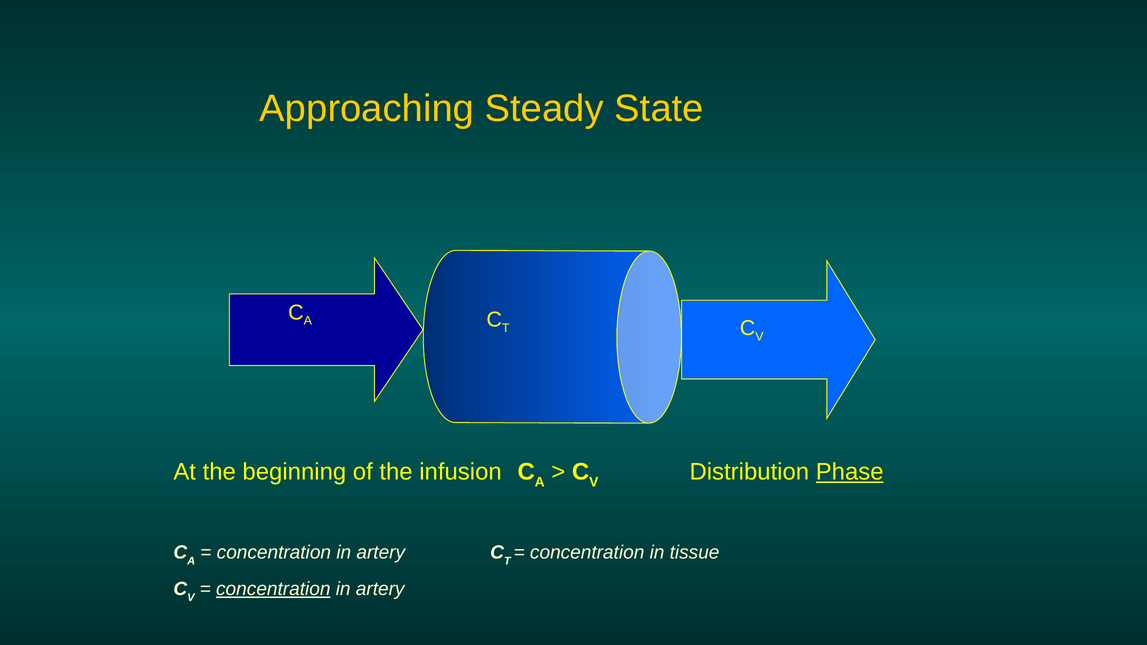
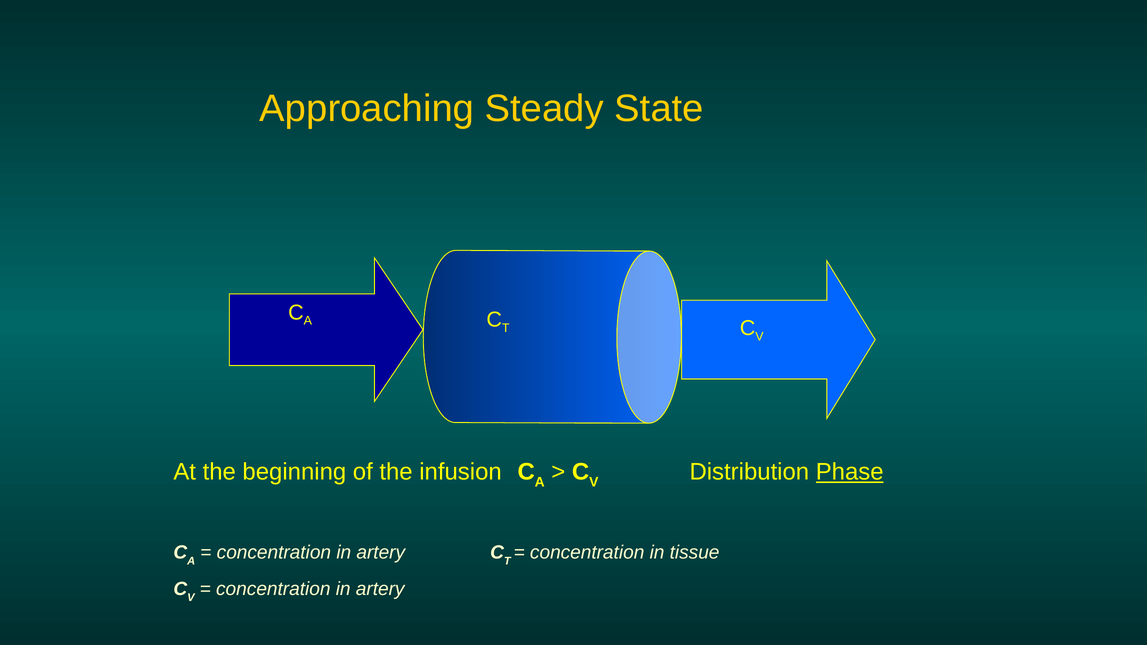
concentration at (273, 589) underline: present -> none
